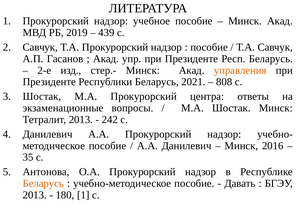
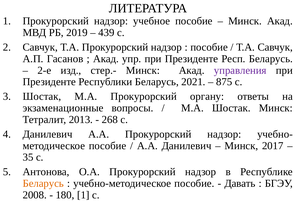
управления colour: orange -> purple
808: 808 -> 875
центра: центра -> органу
242: 242 -> 268
2016: 2016 -> 2017
2013 at (35, 195): 2013 -> 2008
